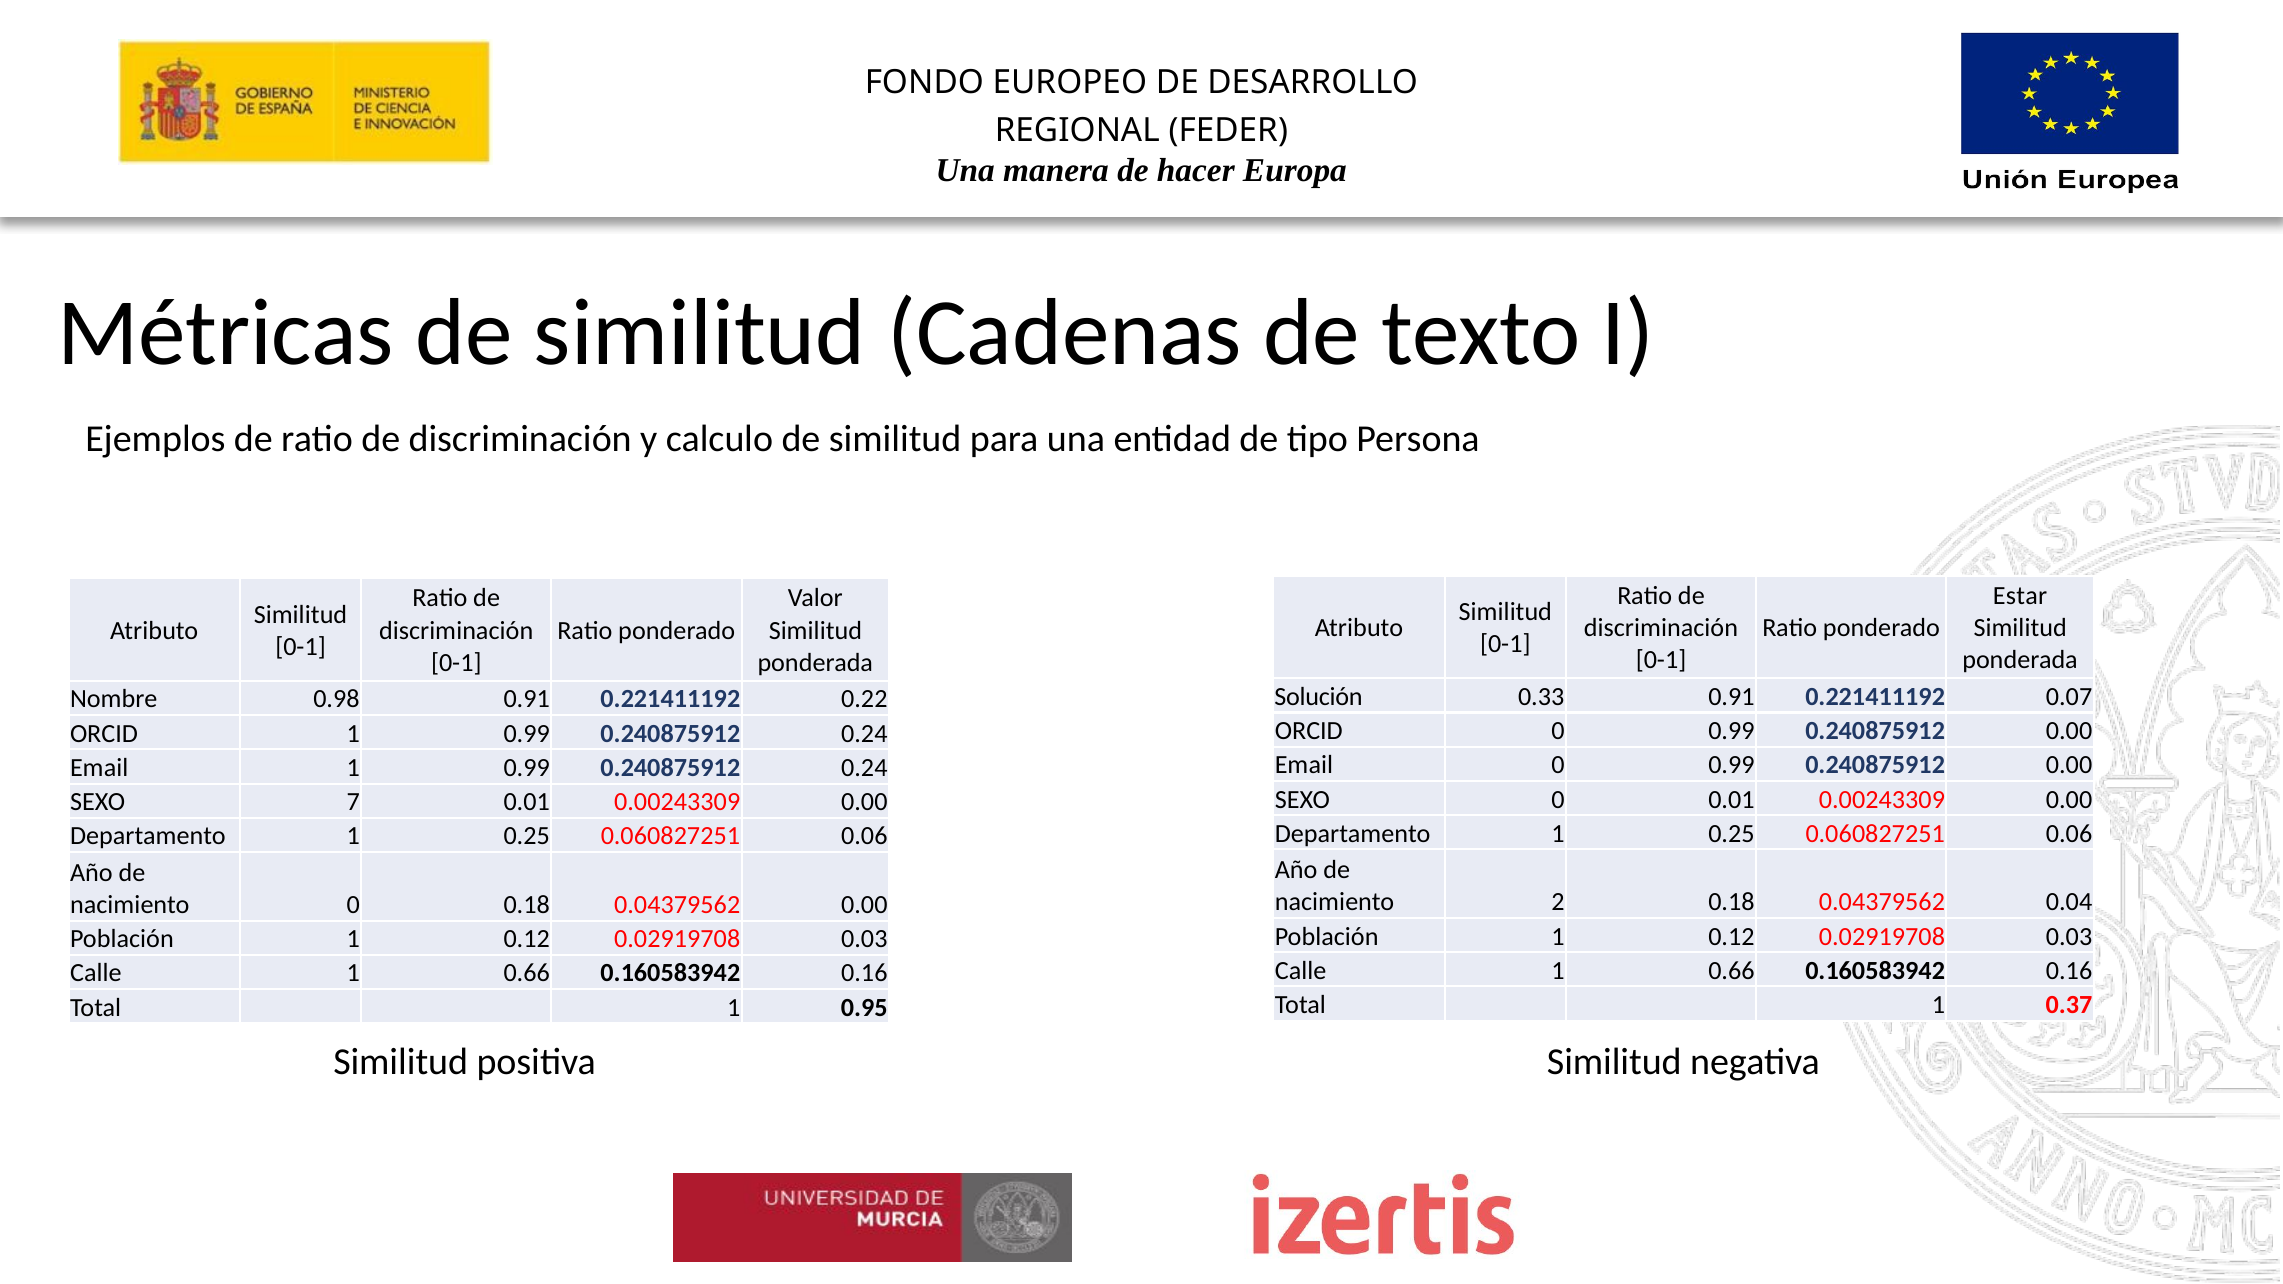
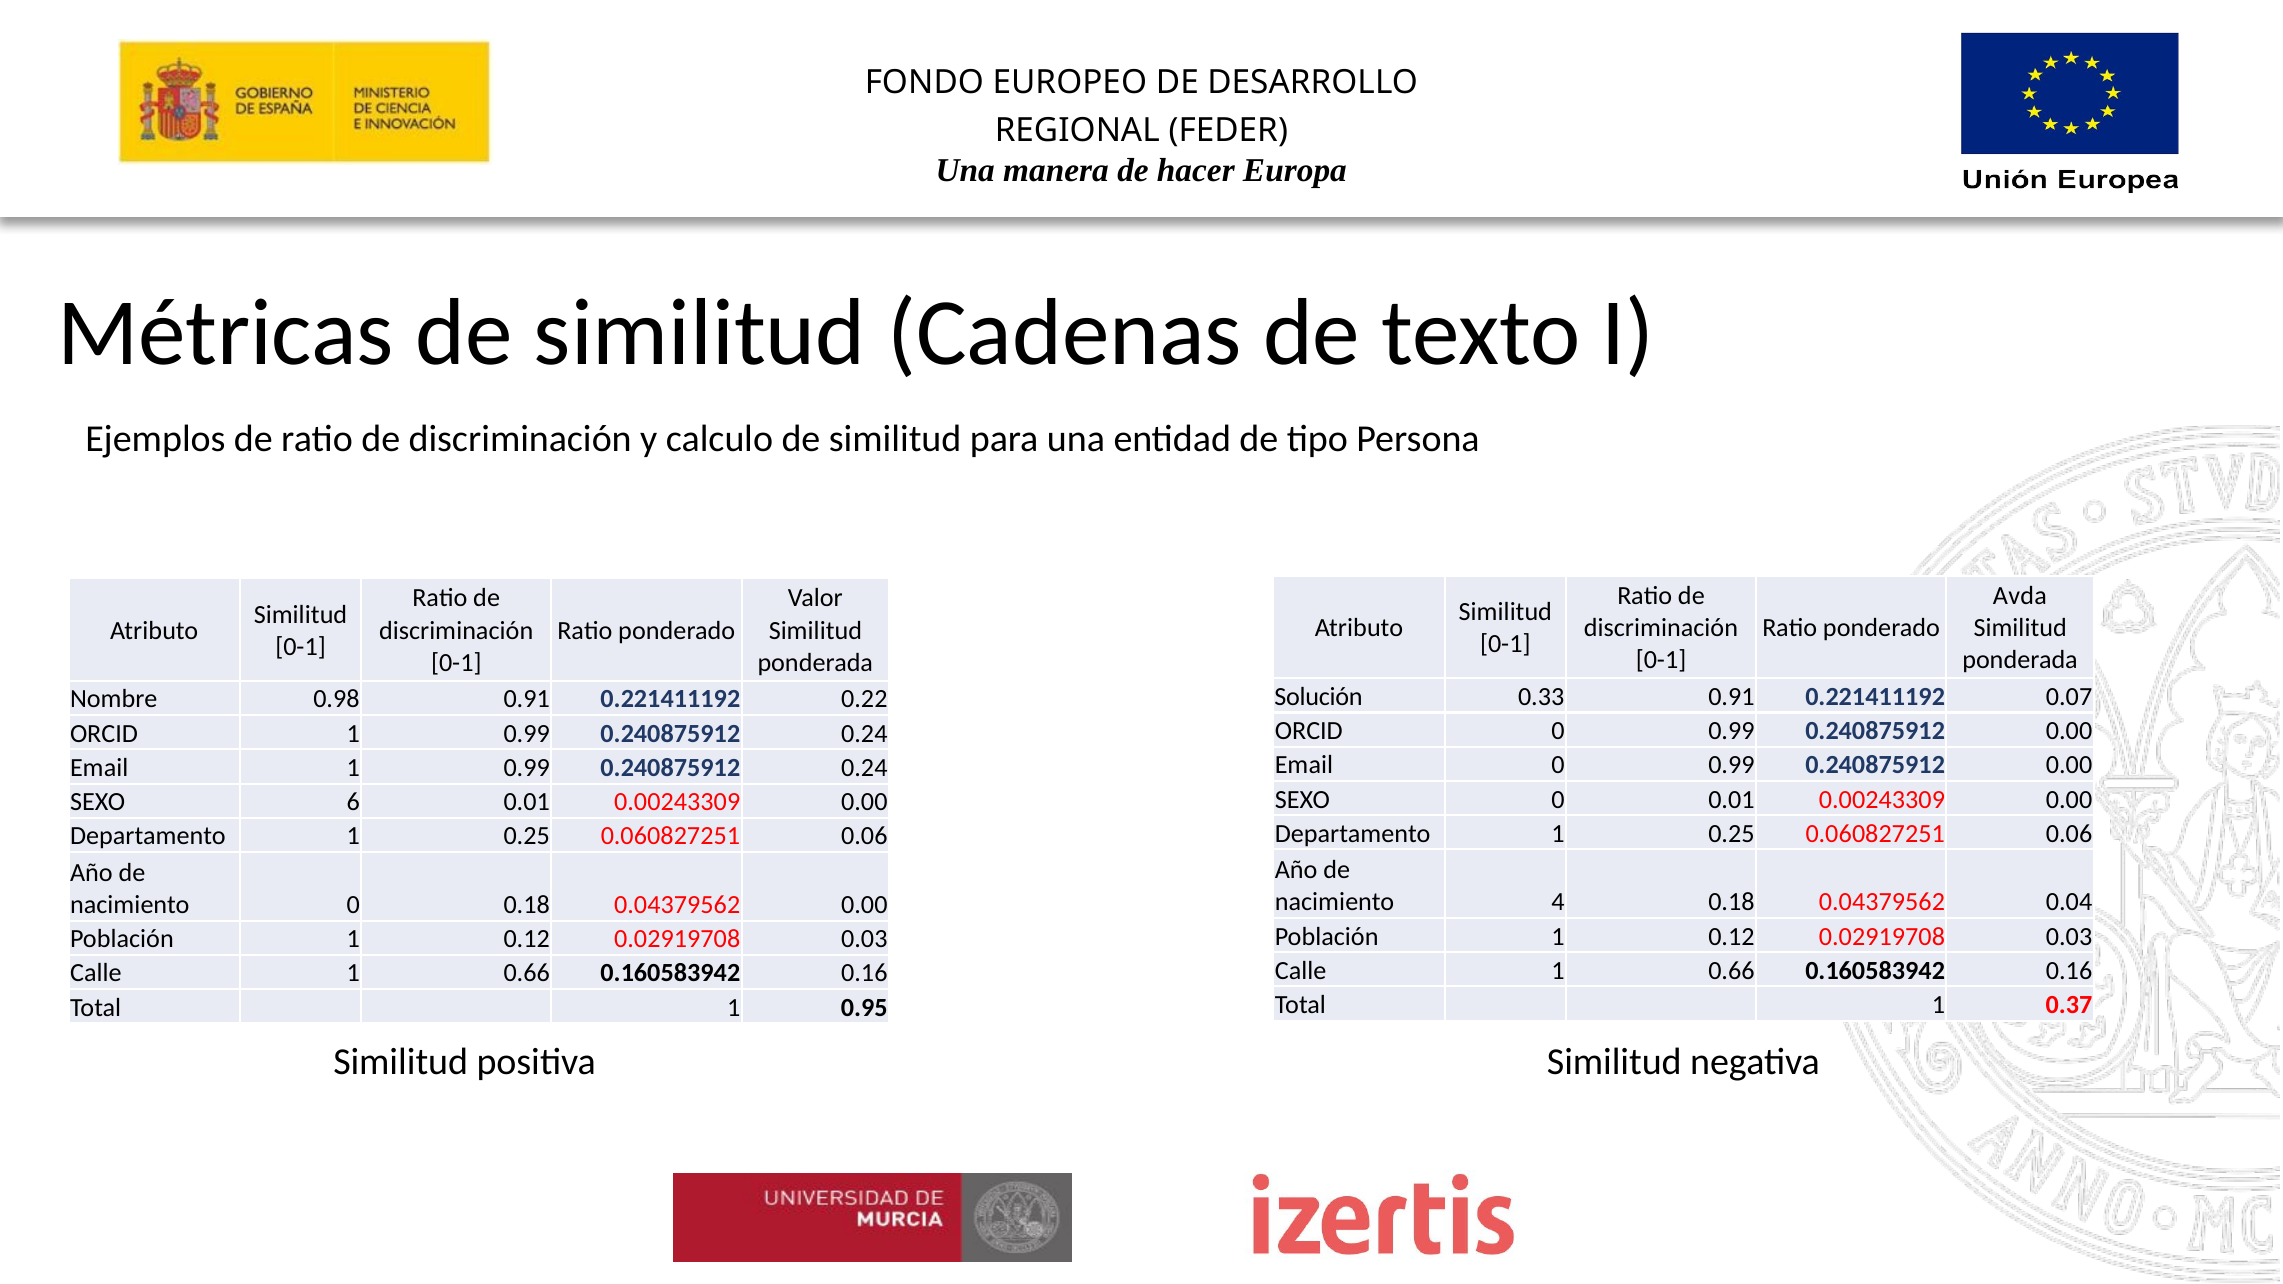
Estar: Estar -> Avda
7: 7 -> 6
2: 2 -> 4
